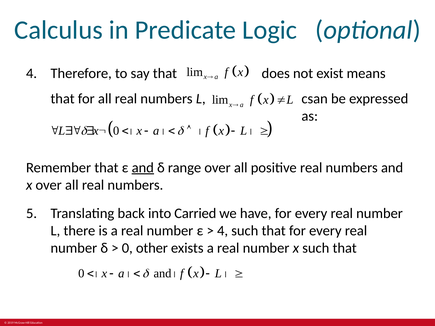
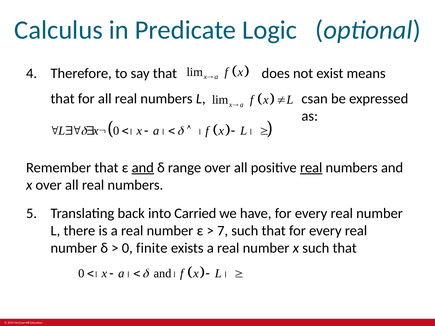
real at (311, 168) underline: none -> present
4 at (223, 231): 4 -> 7
other: other -> finite
